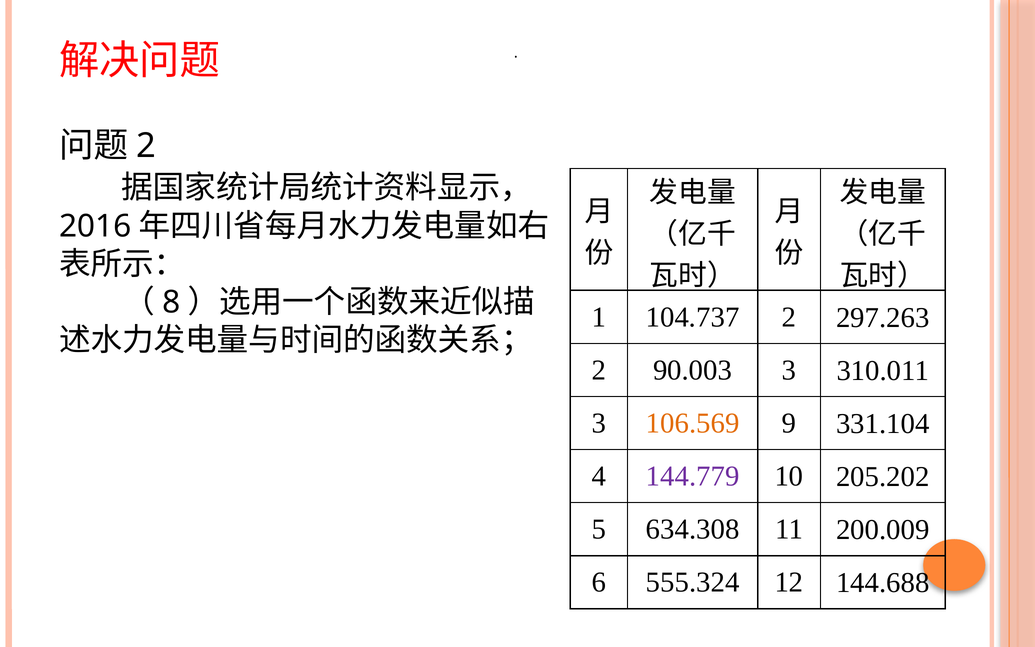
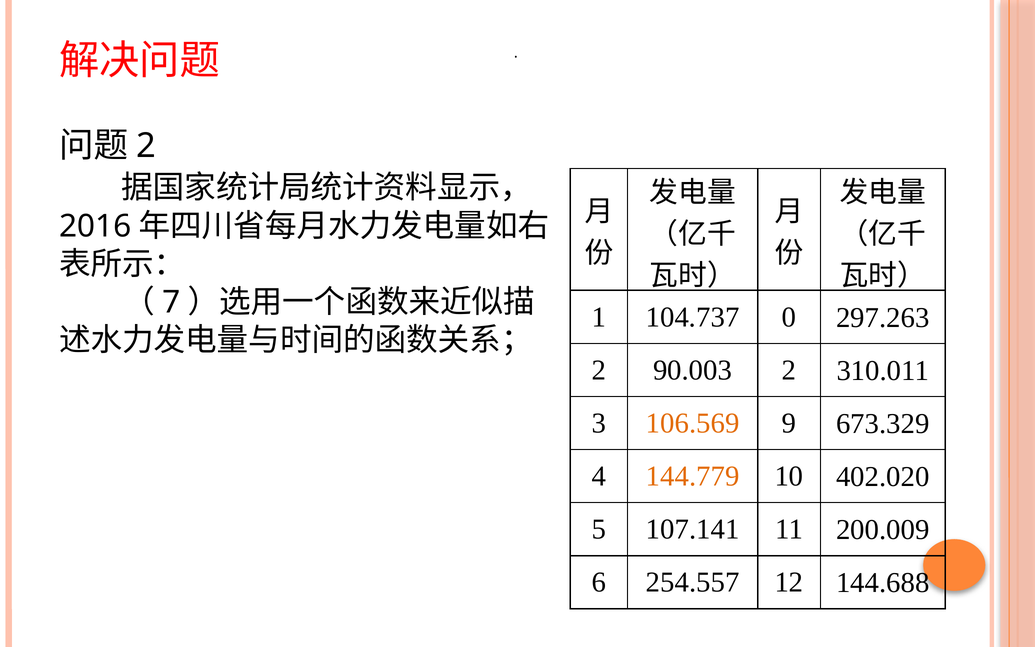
8: 8 -> 7
104.737 2: 2 -> 0
90.003 3: 3 -> 2
331.104: 331.104 -> 673.329
144.779 colour: purple -> orange
205.202: 205.202 -> 402.020
634.308: 634.308 -> 107.141
555.324: 555.324 -> 254.557
